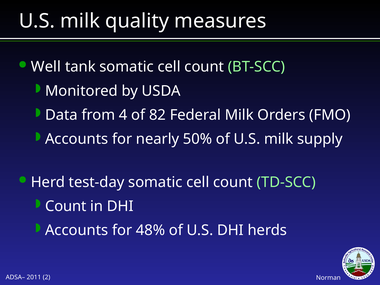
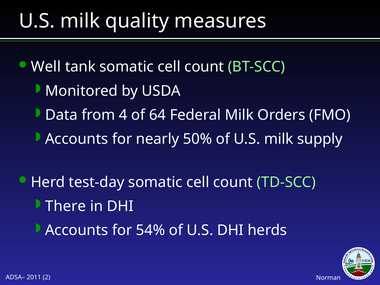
82: 82 -> 64
Count at (66, 206): Count -> There
48%: 48% -> 54%
